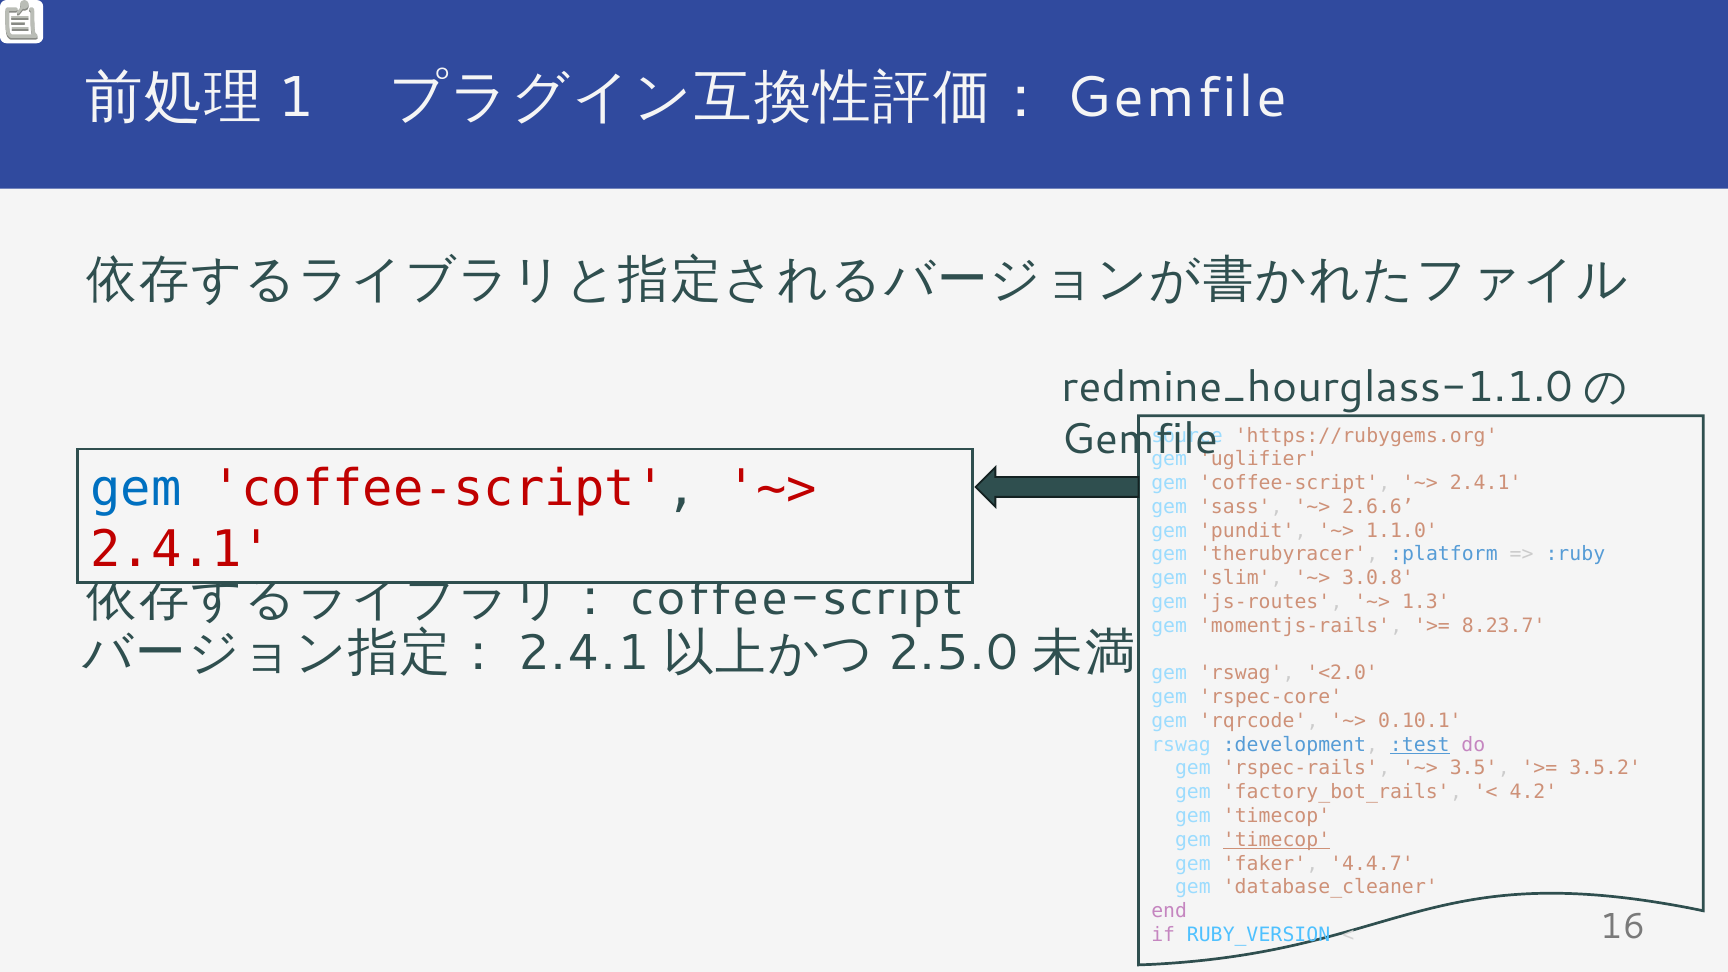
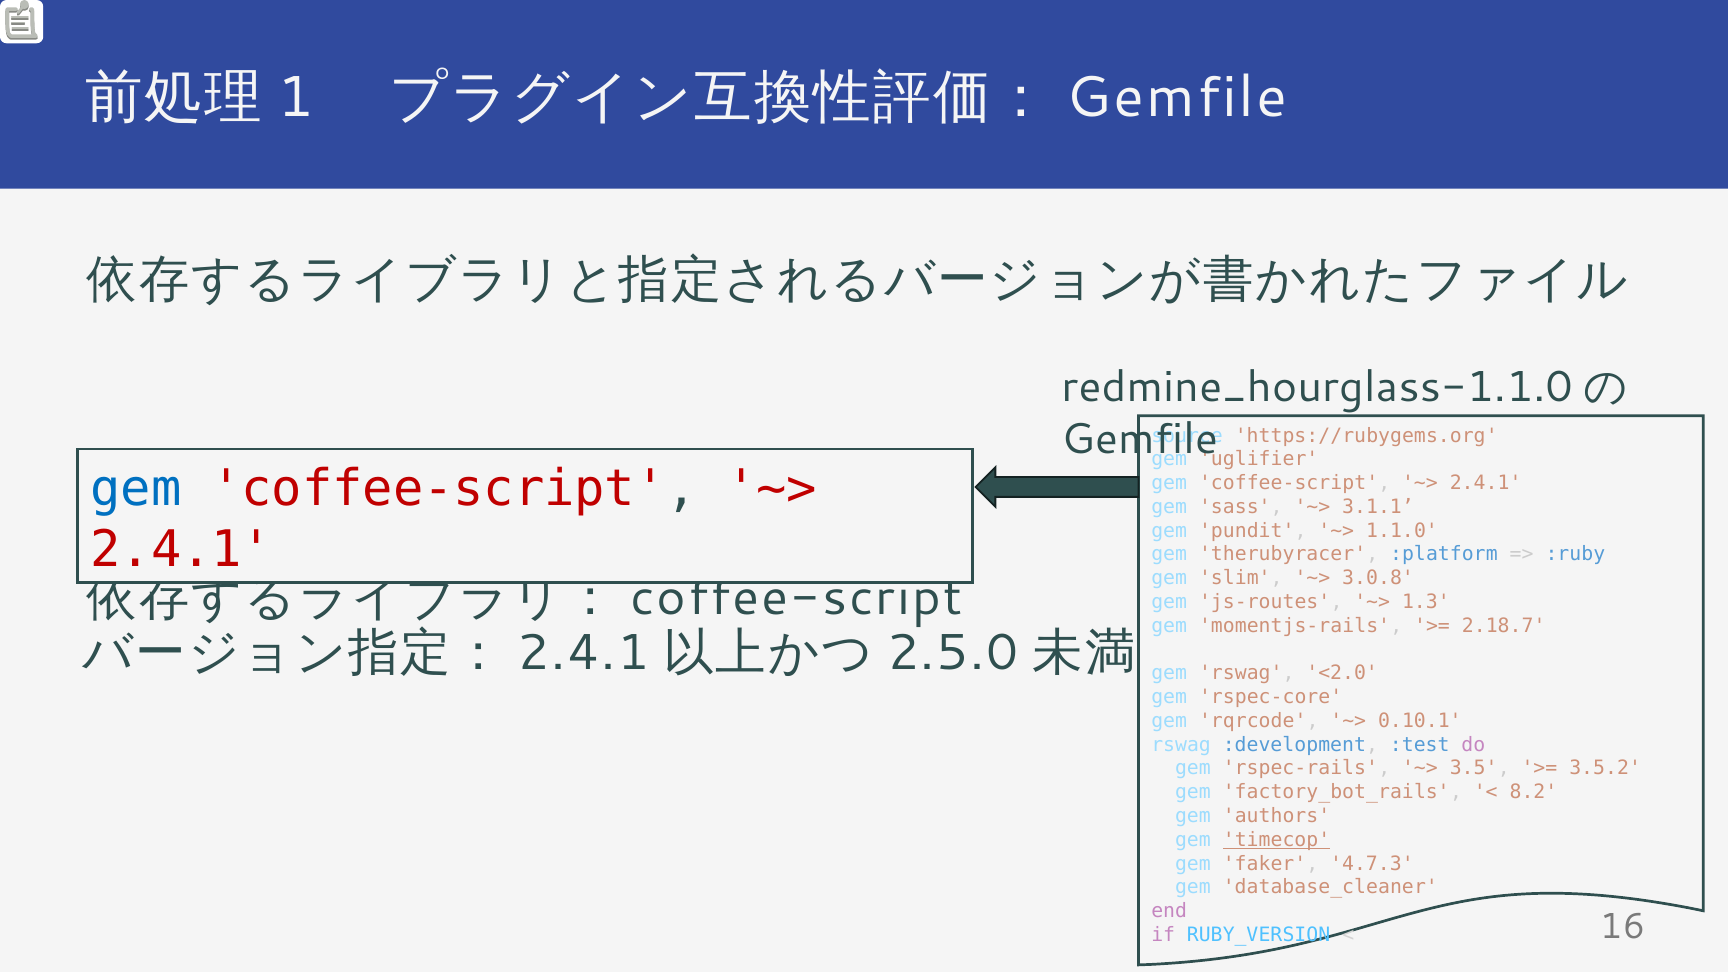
2.6.6: 2.6.6 -> 3.1.1
8.23.7: 8.23.7 -> 2.18.7
:test underline: present -> none
4.2: 4.2 -> 8.2
timecop at (1277, 816): timecop -> authors
4.4.7: 4.4.7 -> 4.7.3
